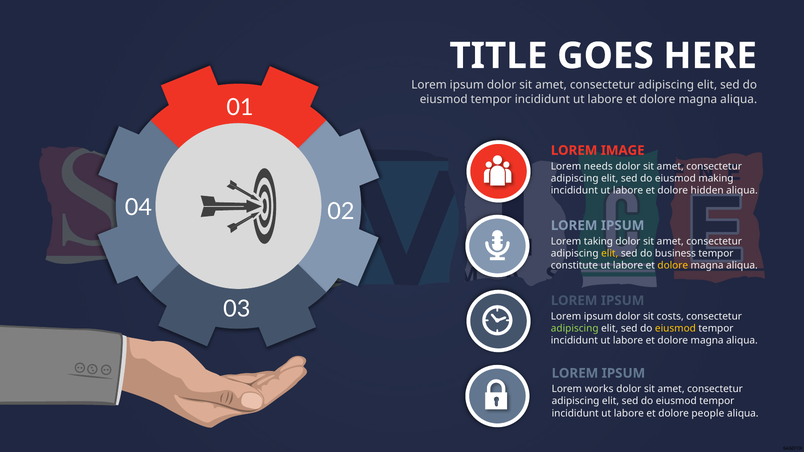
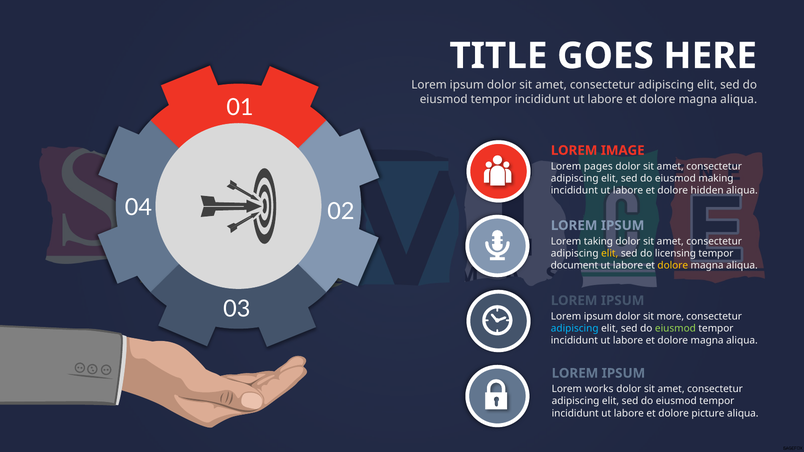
needs: needs -> pages
business: business -> licensing
constitute: constitute -> document
costs: costs -> more
adipiscing at (575, 329) colour: light green -> light blue
eiusmod at (675, 329) colour: yellow -> light green
people: people -> picture
